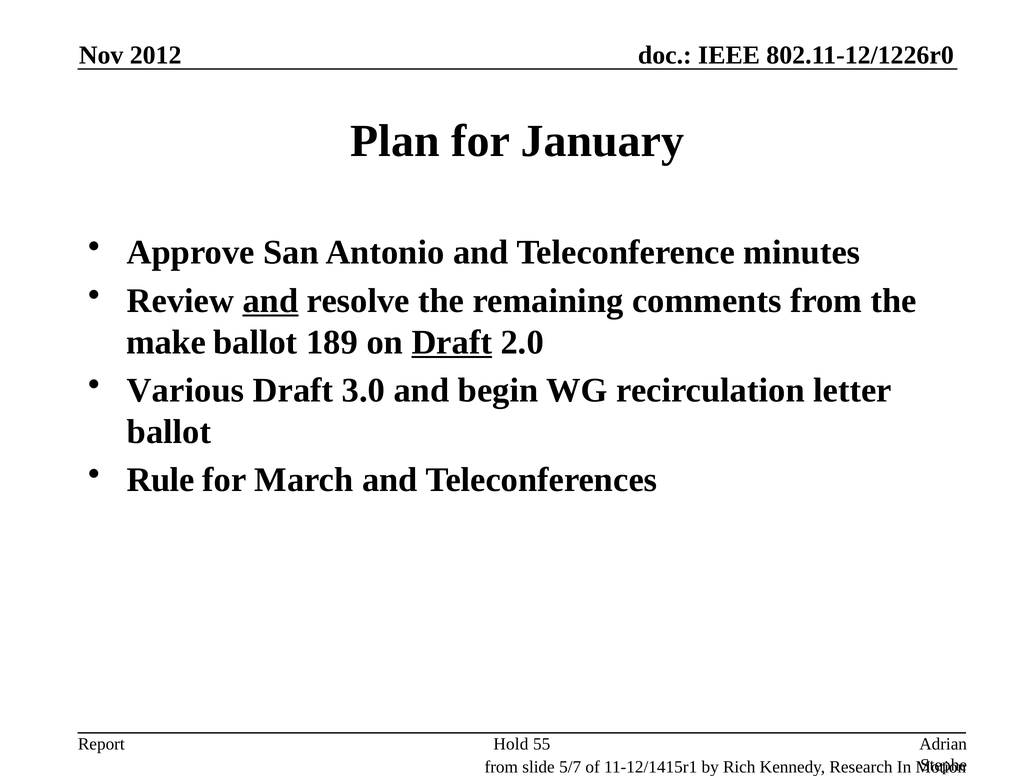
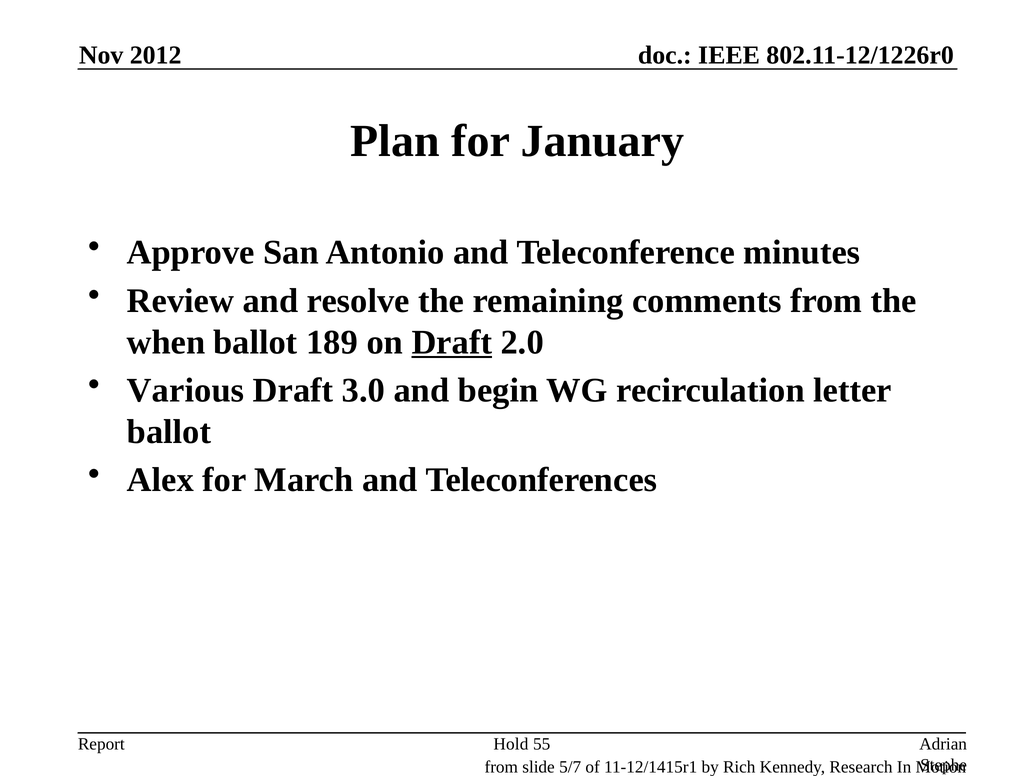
and at (270, 301) underline: present -> none
make: make -> when
Rule: Rule -> Alex
